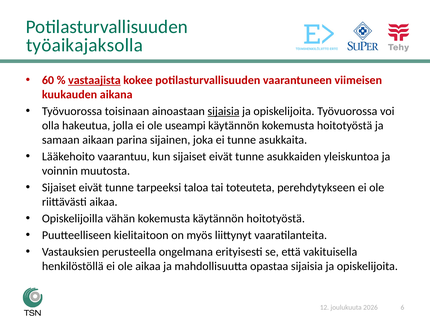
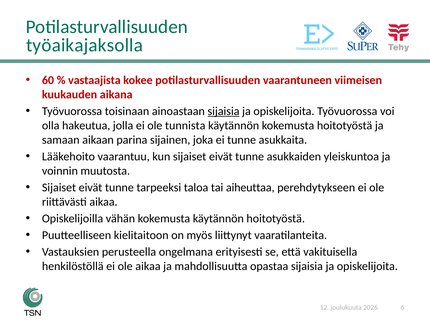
vastaajista underline: present -> none
useampi: useampi -> tunnista
toteuteta: toteuteta -> aiheuttaa
